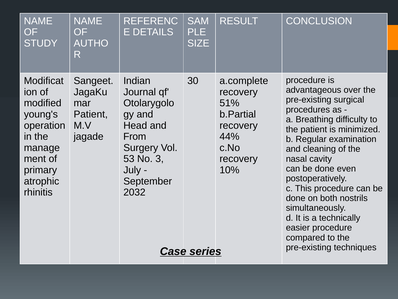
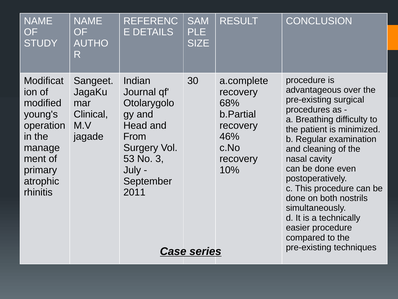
51%: 51% -> 68%
Patient at (91, 114): Patient -> Clinical
44%: 44% -> 46%
2032: 2032 -> 2011
